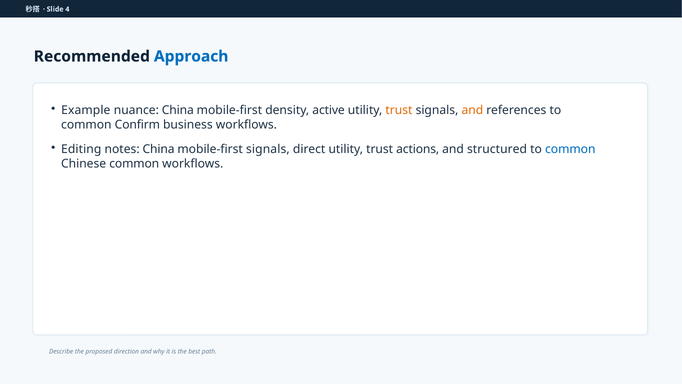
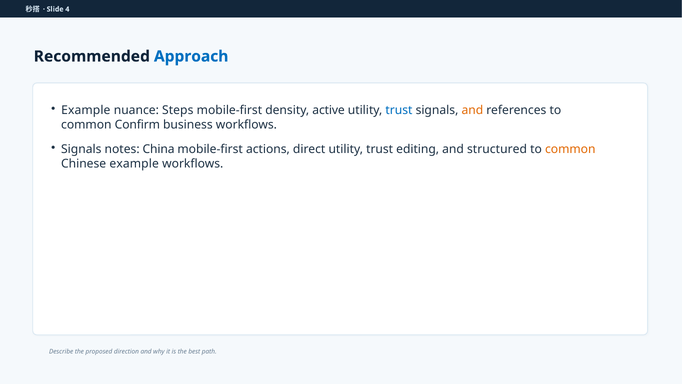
nuance China: China -> Steps
trust at (399, 110) colour: orange -> blue
Editing at (81, 149): Editing -> Signals
mobile-first signals: signals -> actions
actions: actions -> editing
common at (570, 149) colour: blue -> orange
Chinese common: common -> example
